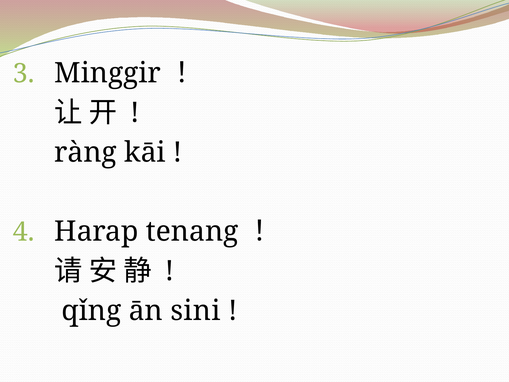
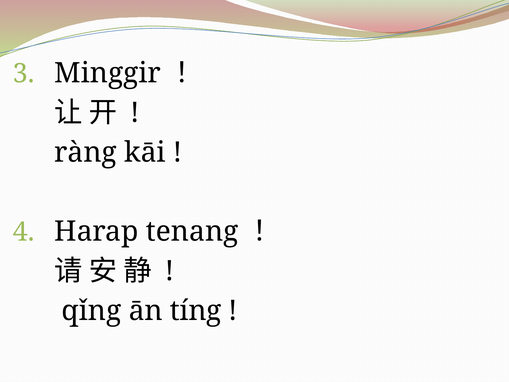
sini: sini -> tíng
